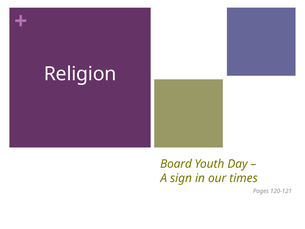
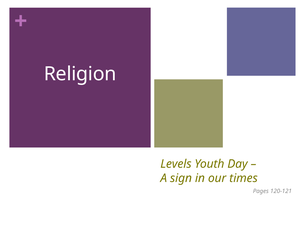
Board: Board -> Levels
